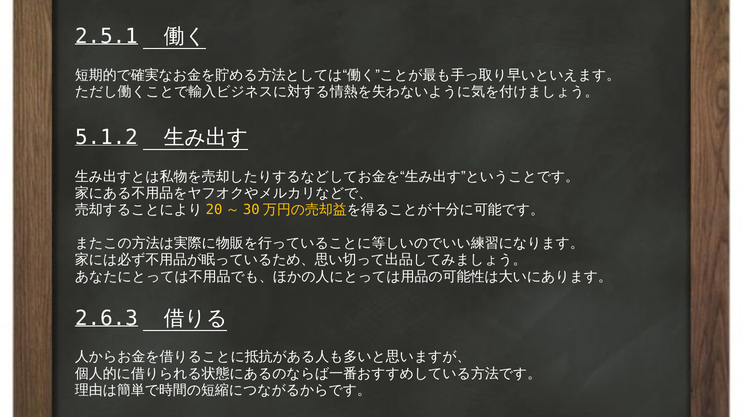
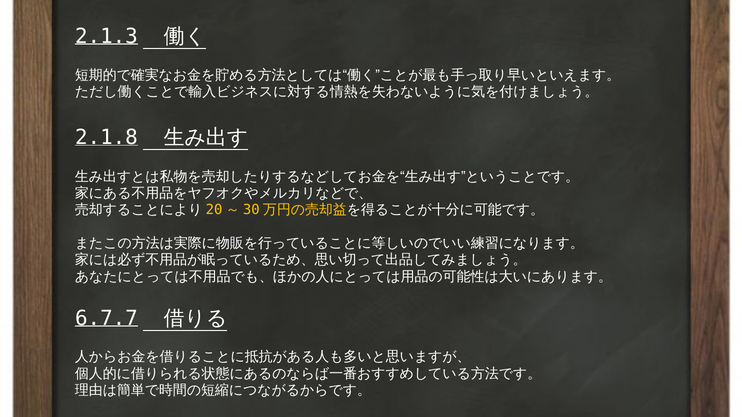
2.5.1: 2.5.1 -> 2.1.3
5.1.2: 5.1.2 -> 2.1.8
2.6.3: 2.6.3 -> 6.7.7
